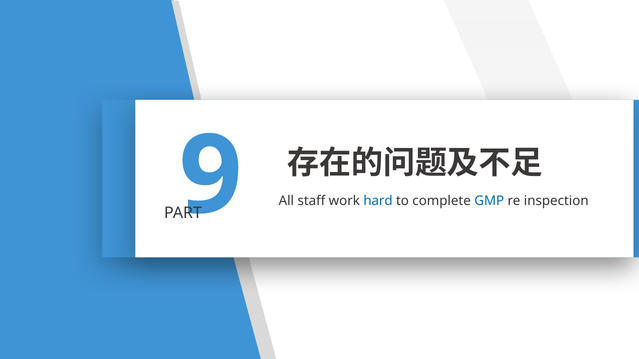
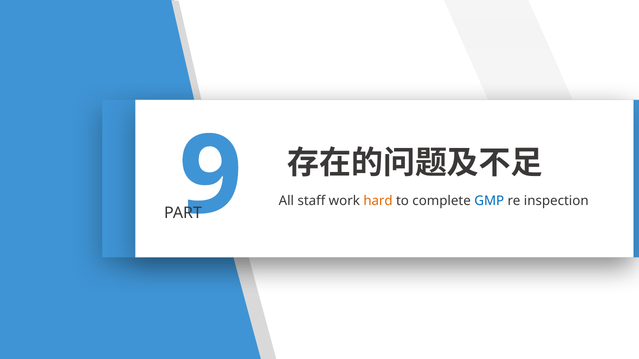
hard colour: blue -> orange
